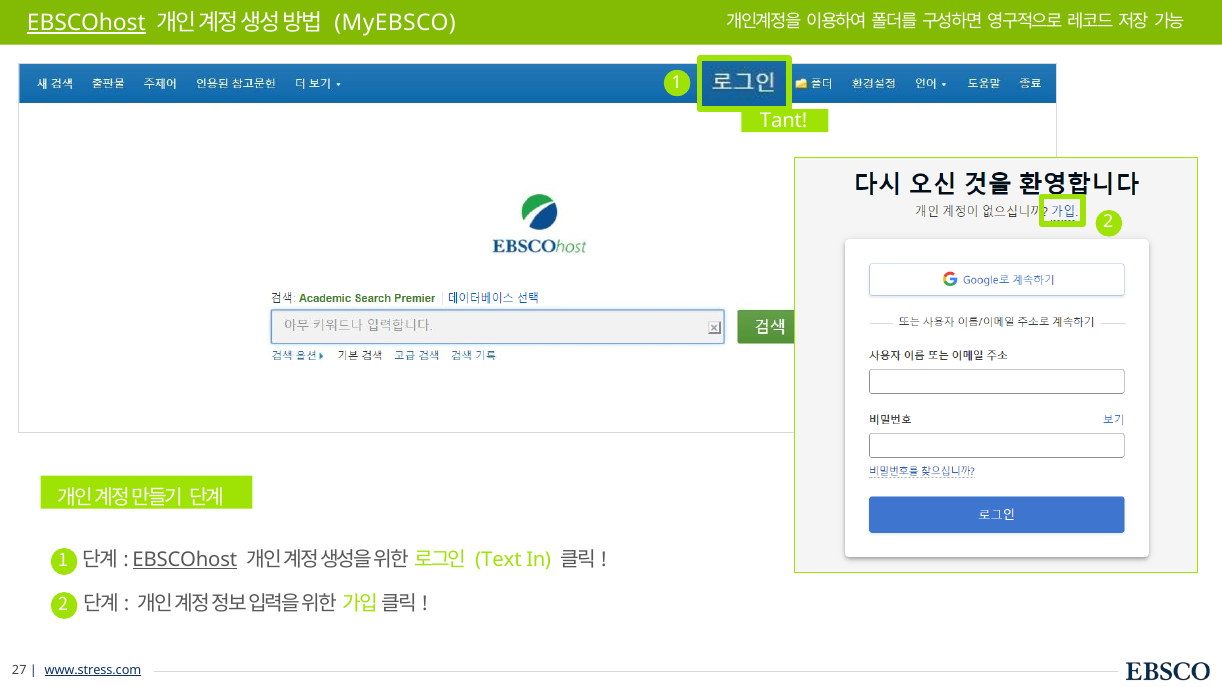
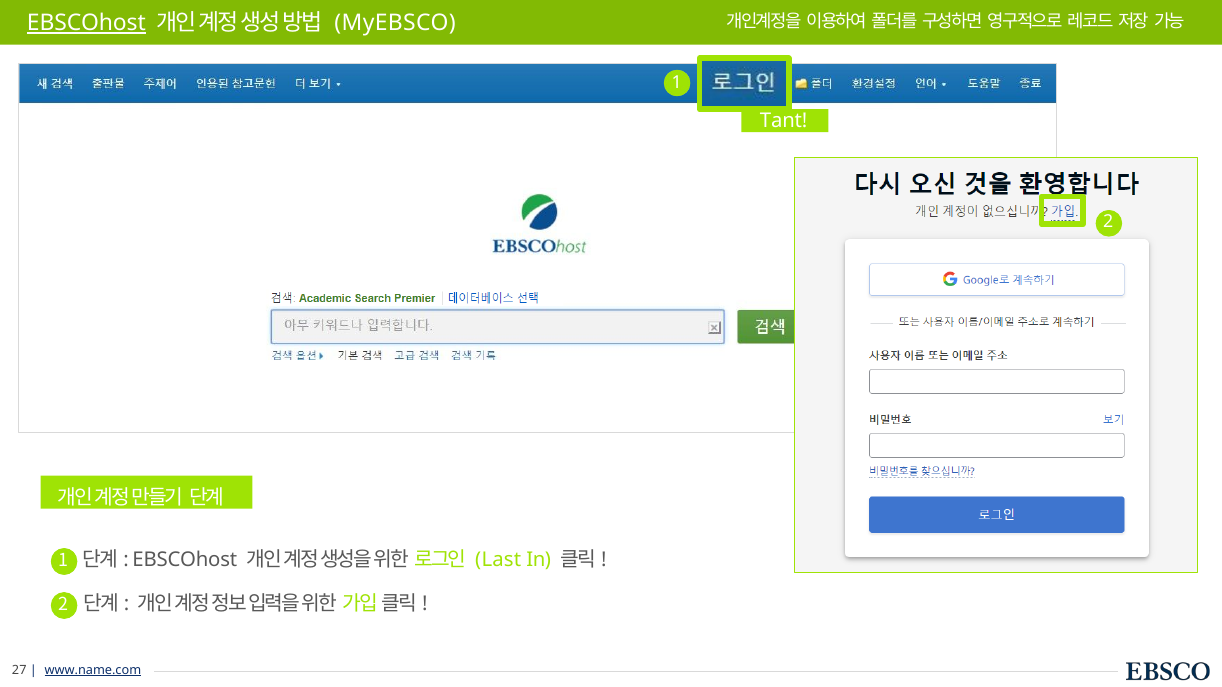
EBSCOhost at (185, 560) underline: present -> none
Text: Text -> Last
www.stress.com: www.stress.com -> www.name.com
